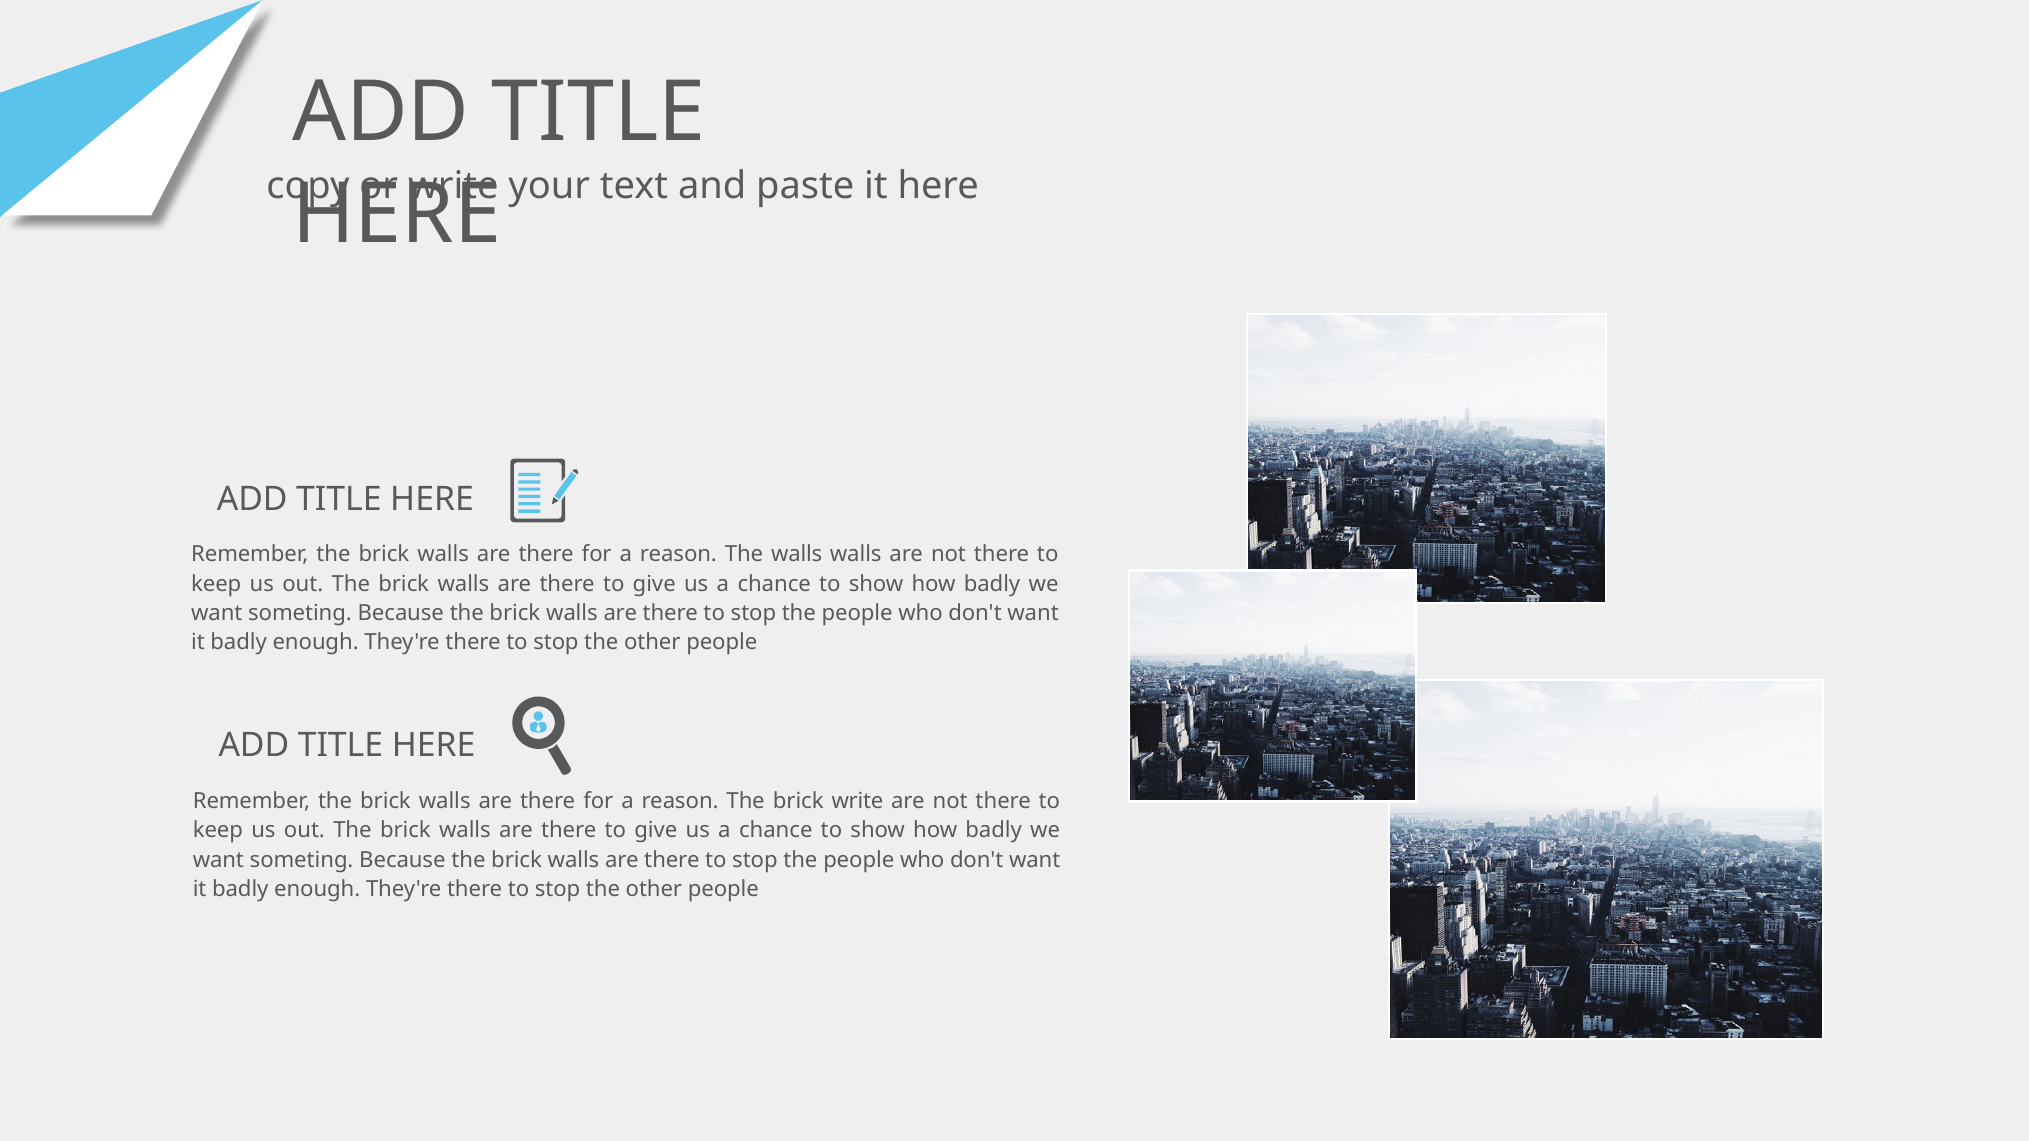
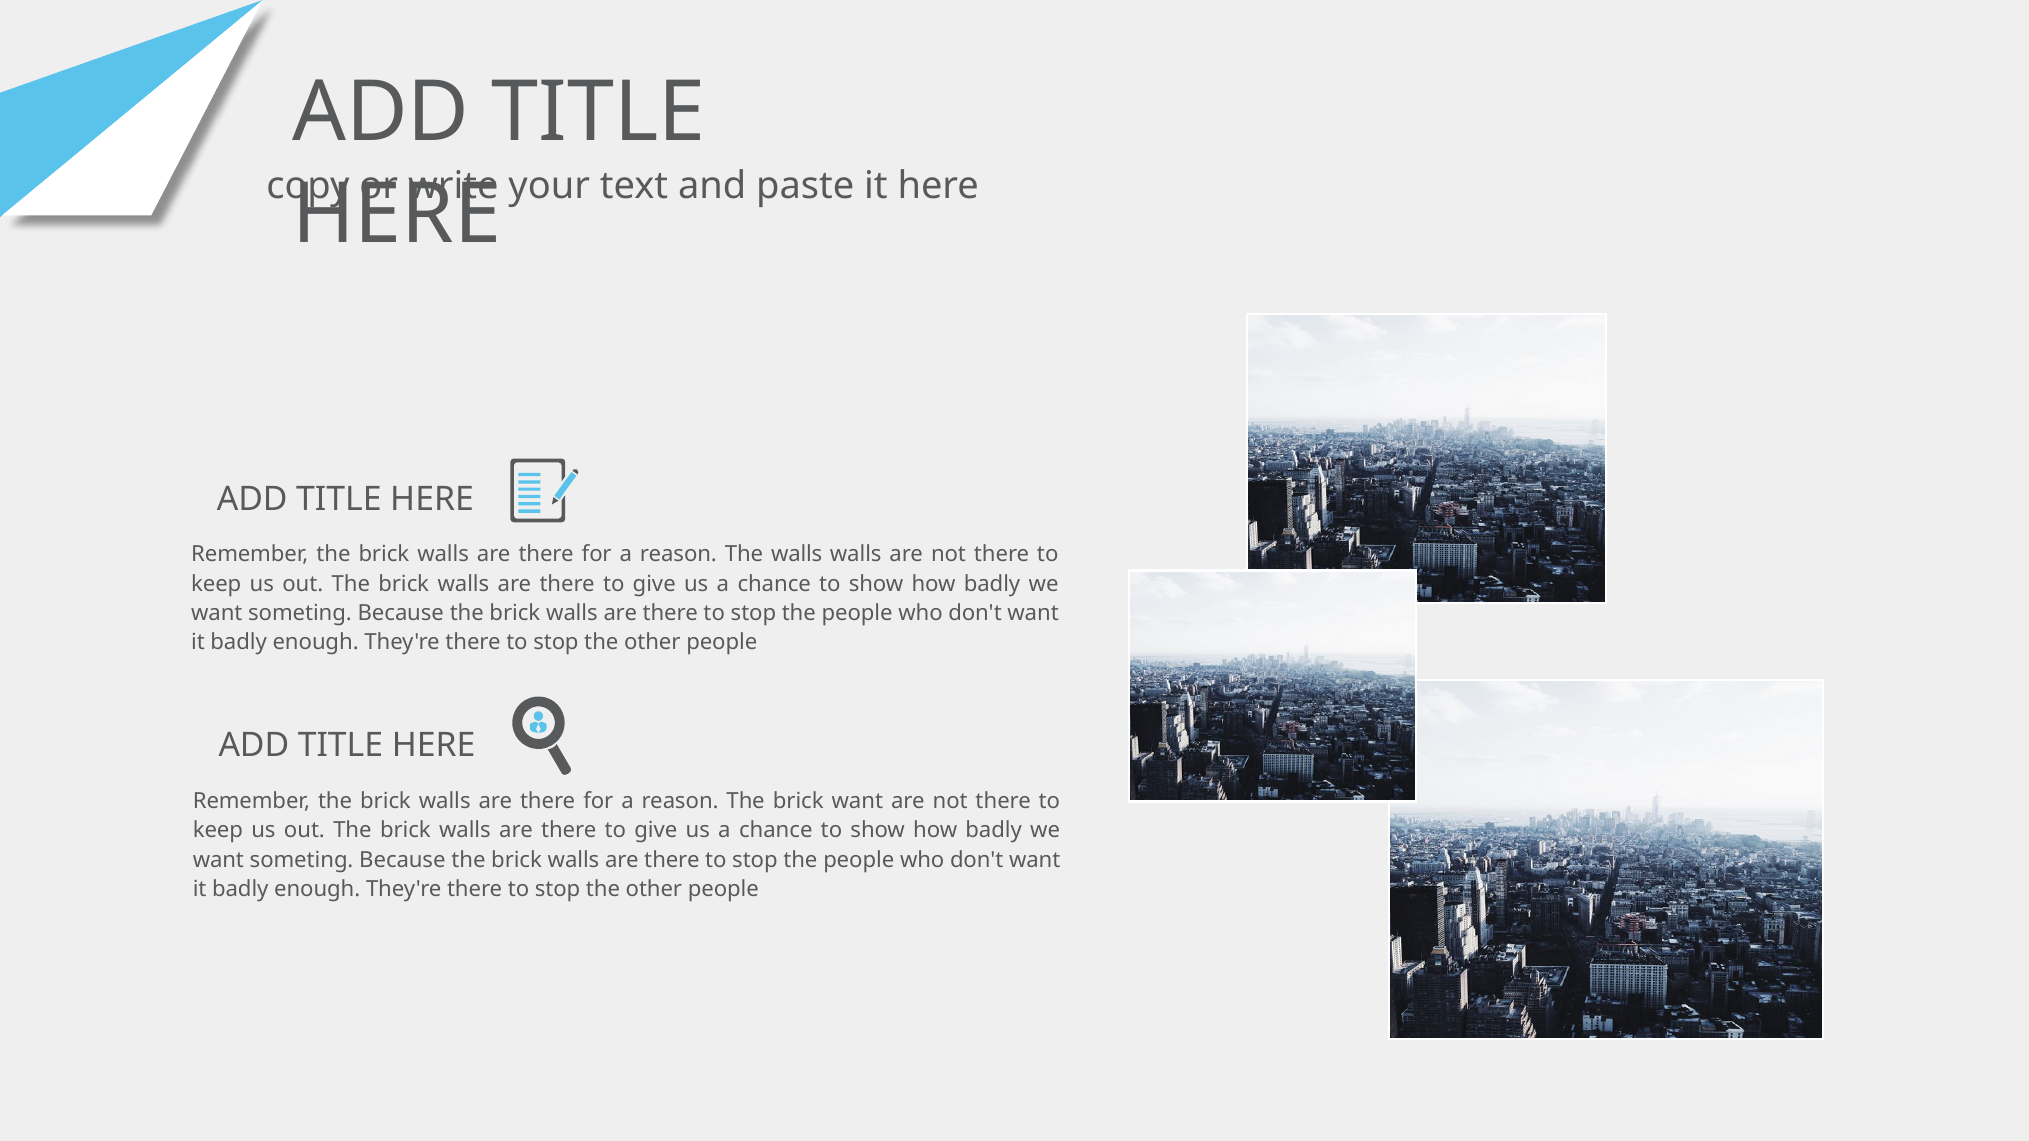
brick write: write -> want
